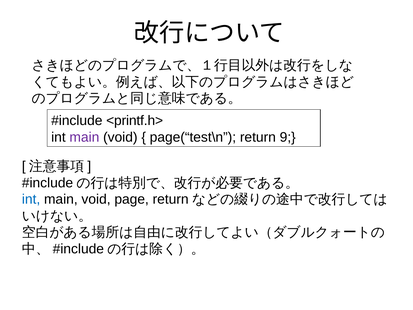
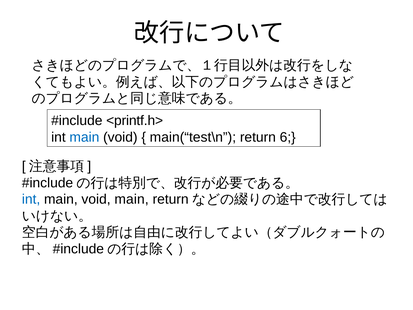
main at (84, 137) colour: purple -> blue
page(“test\n: page(“test\n -> main(“test\n
9: 9 -> 6
void page: page -> main
